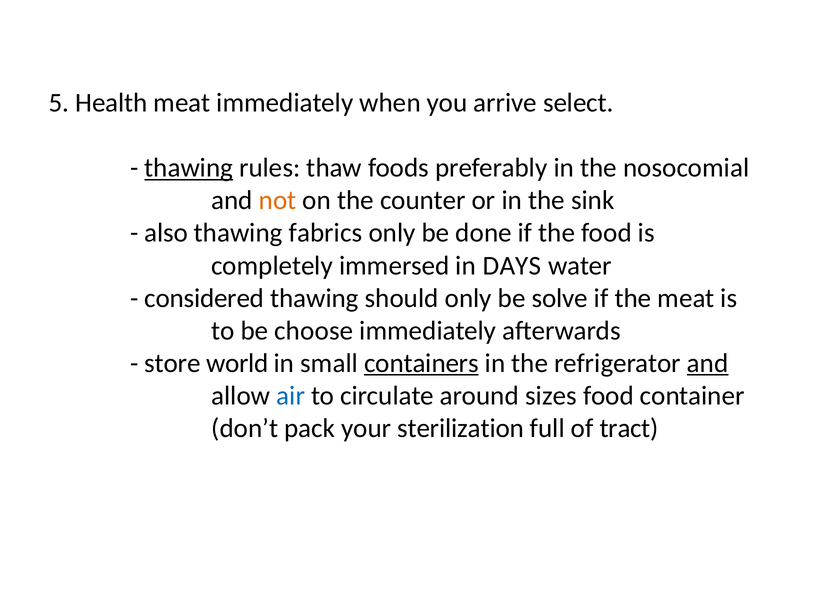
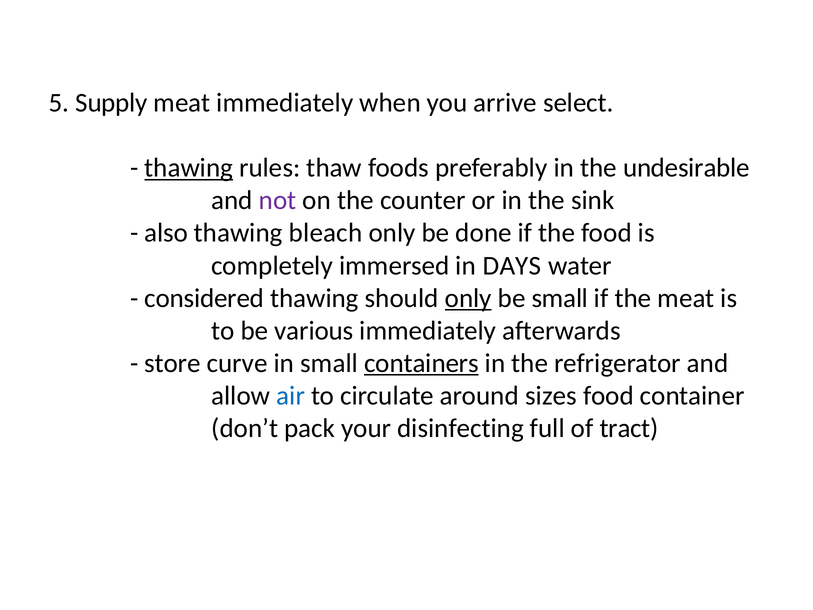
Health: Health -> Supply
nosocomial: nosocomial -> undesirable
not colour: orange -> purple
fabrics: fabrics -> bleach
only at (468, 298) underline: none -> present
be solve: solve -> small
choose: choose -> various
world: world -> curve
and at (708, 363) underline: present -> none
sterilization: sterilization -> disinfecting
